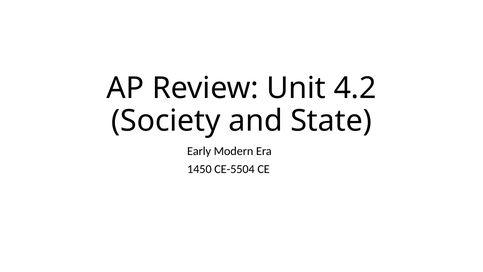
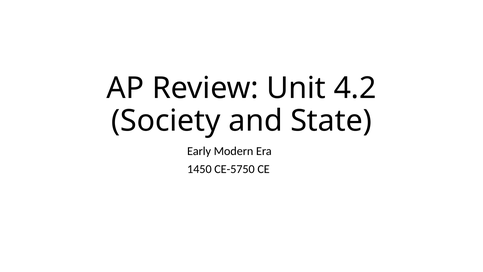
CE-5504: CE-5504 -> CE-5750
